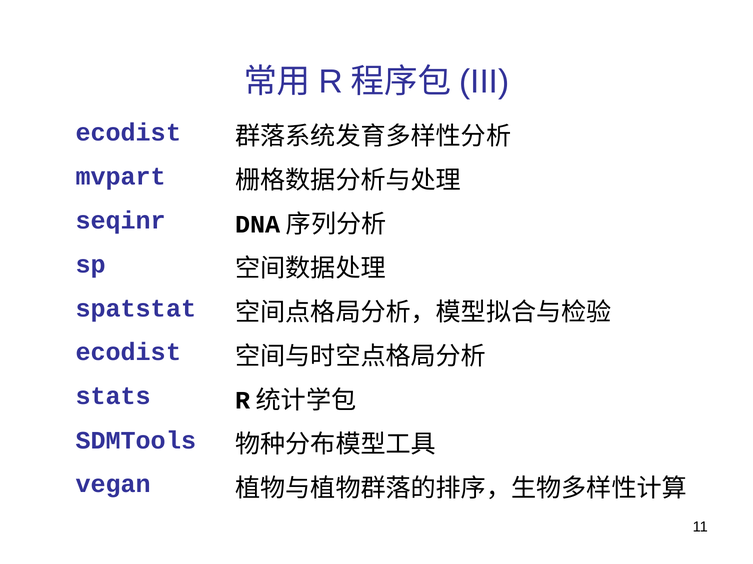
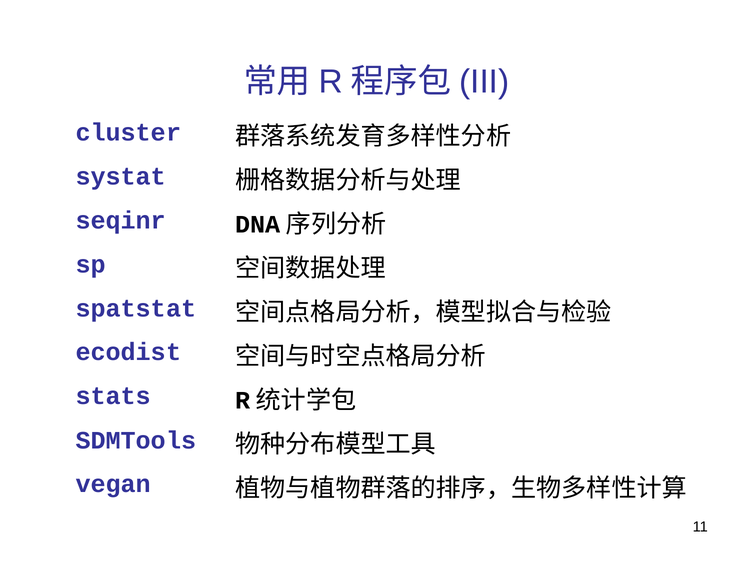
ecodist at (128, 133): ecodist -> cluster
mvpart: mvpart -> systat
